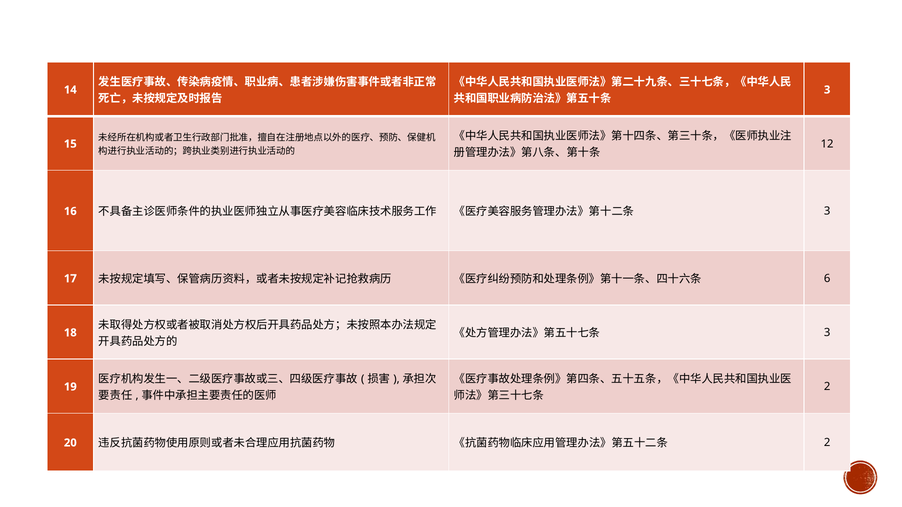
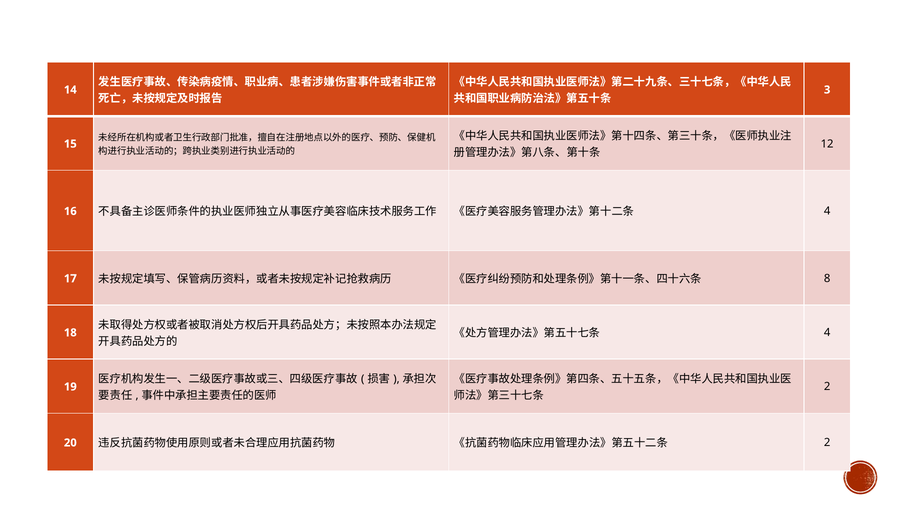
3 at (827, 211): 3 -> 4
6: 6 -> 8
3 at (827, 333): 3 -> 4
